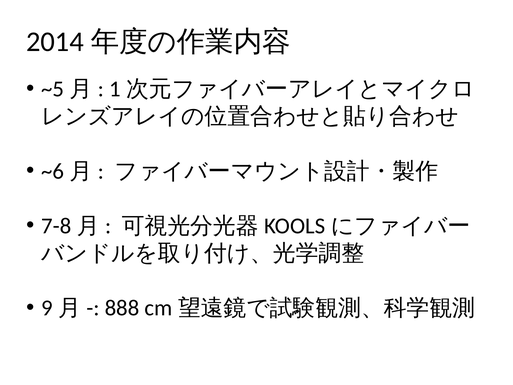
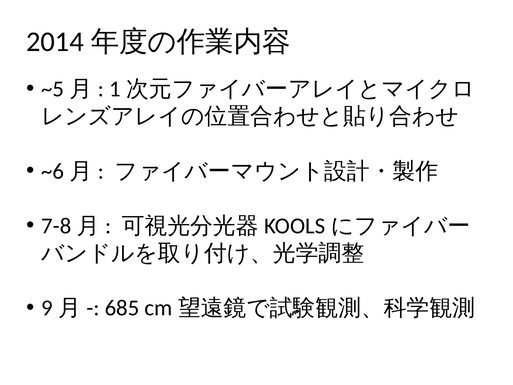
888: 888 -> 685
